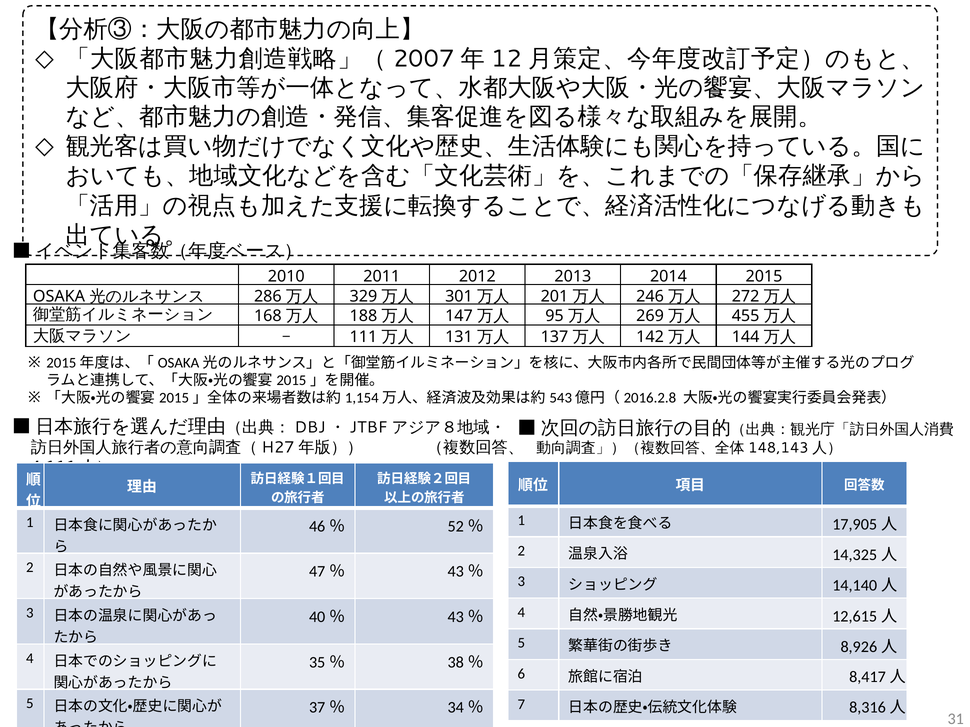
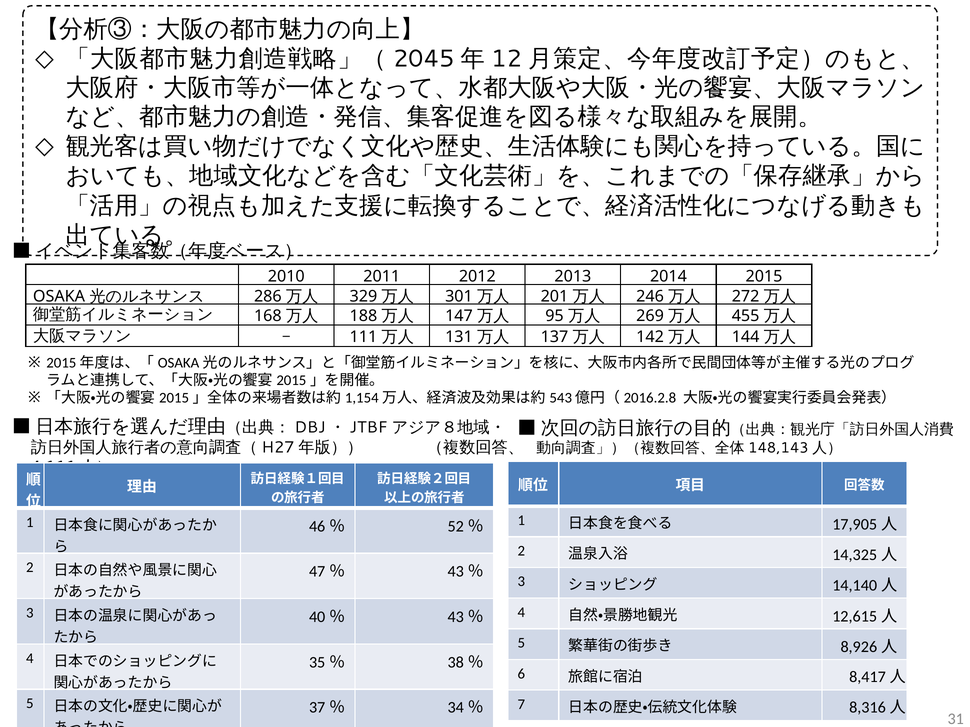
2007: 2007 -> 2045
